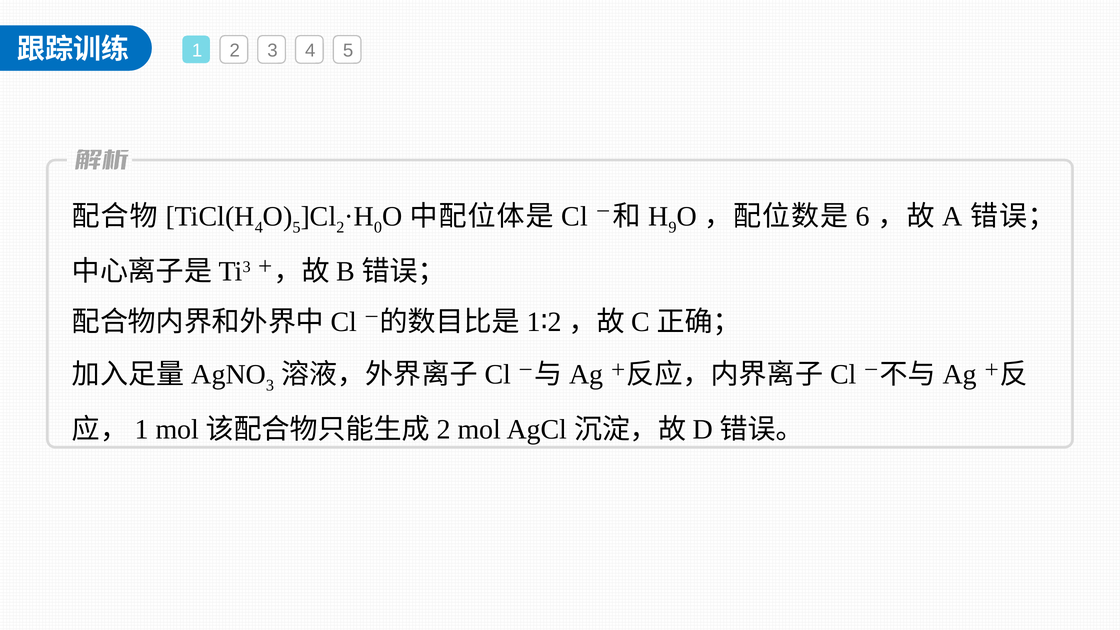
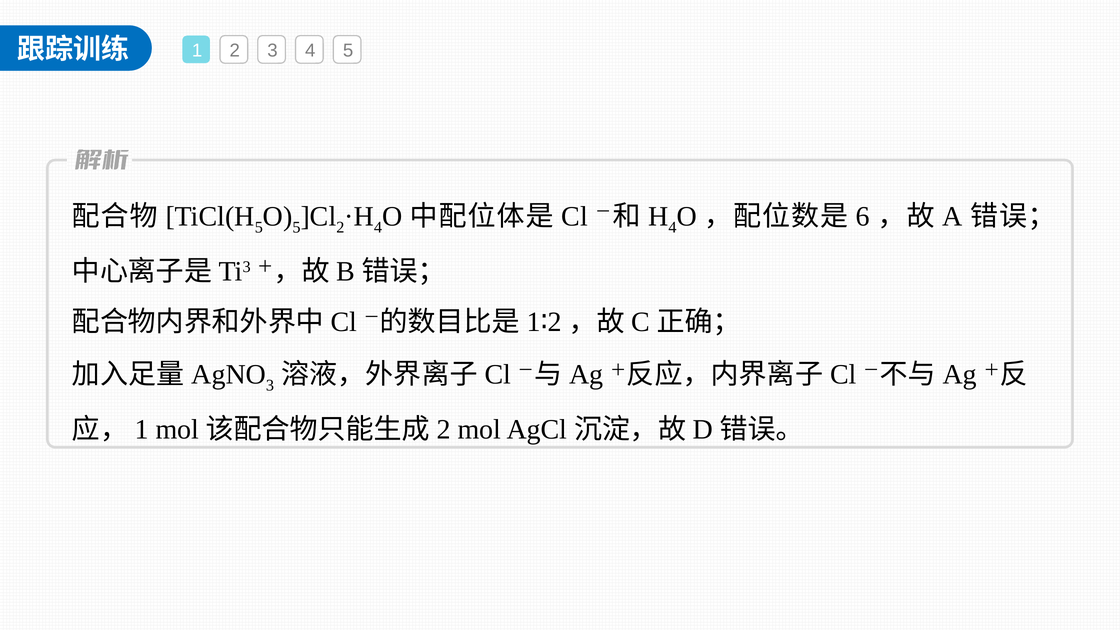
4 at (259, 227): 4 -> 5
0 at (378, 227): 0 -> 4
9 at (673, 227): 9 -> 4
